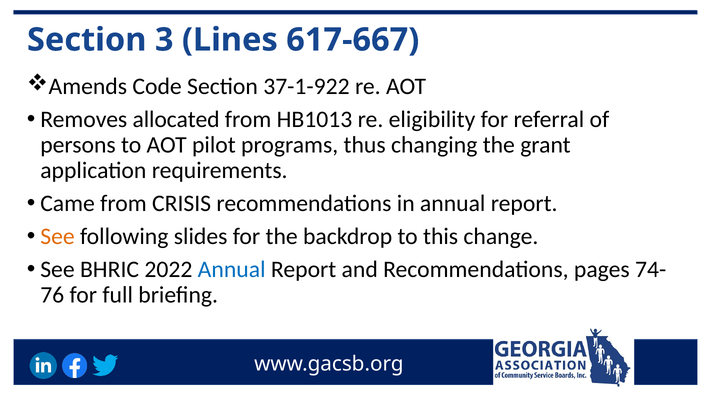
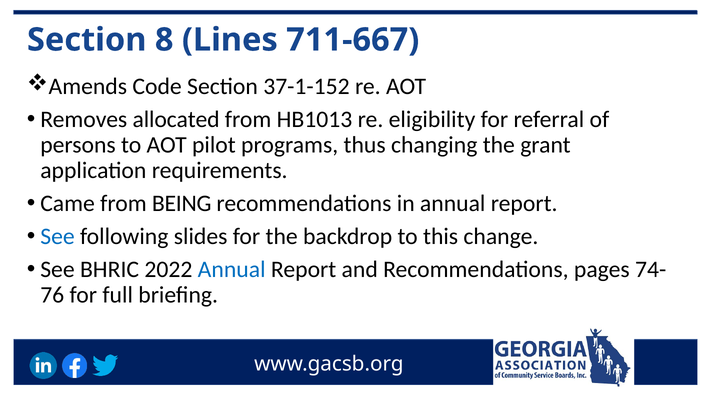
3: 3 -> 8
617-667: 617-667 -> 711-667
37-1-922: 37-1-922 -> 37-1-152
CRISIS: CRISIS -> BEING
See at (57, 237) colour: orange -> blue
